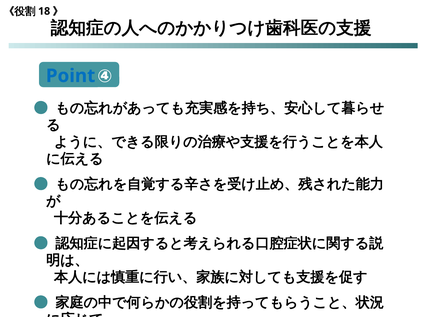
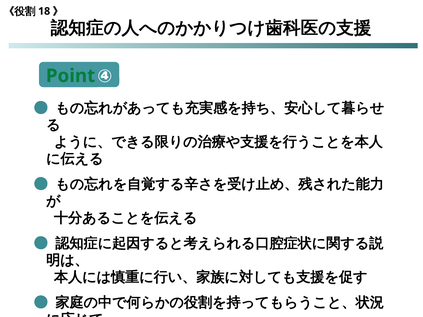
Point colour: blue -> green
